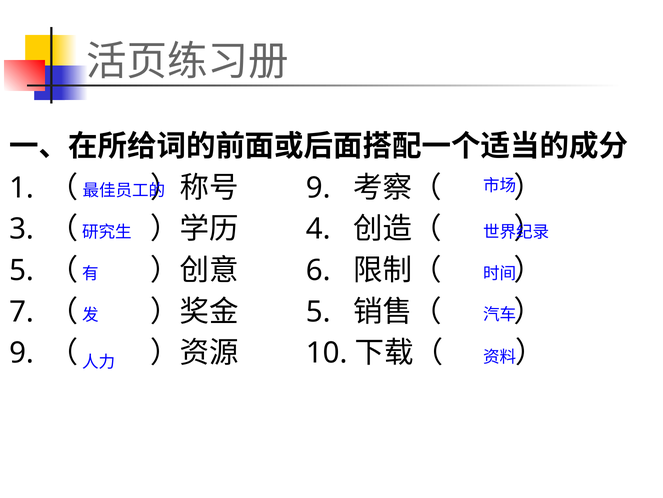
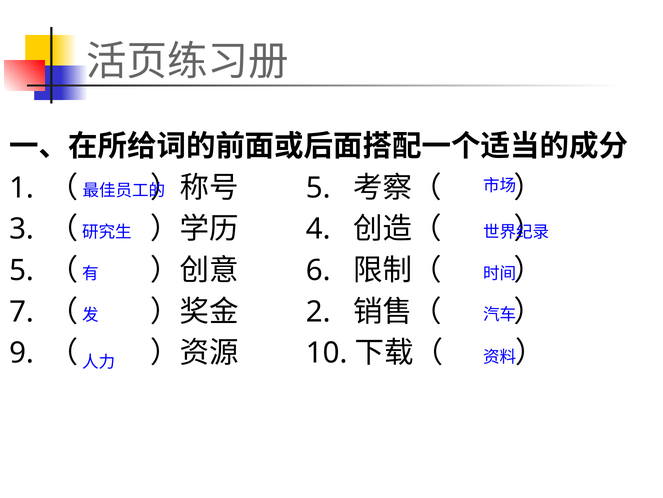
9 at (318, 188): 9 -> 5
5 at (318, 311): 5 -> 2
